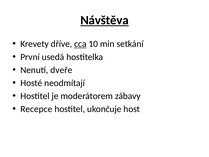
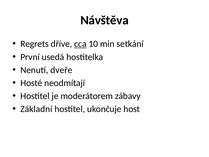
Návštěva underline: present -> none
Krevety: Krevety -> Regrets
Recepce: Recepce -> Základní
